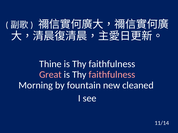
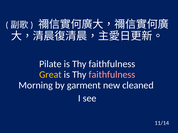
Thine: Thine -> Pilate
Great colour: pink -> yellow
fountain: fountain -> garment
